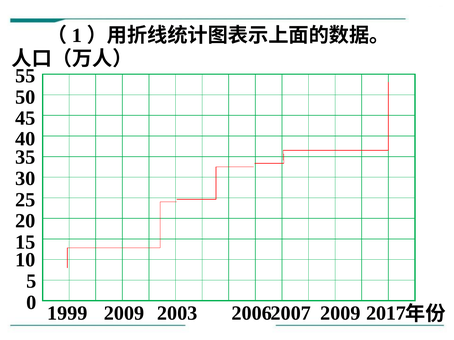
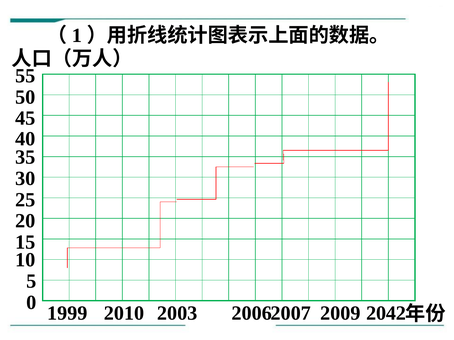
1999 2009: 2009 -> 2010
2017: 2017 -> 2042
